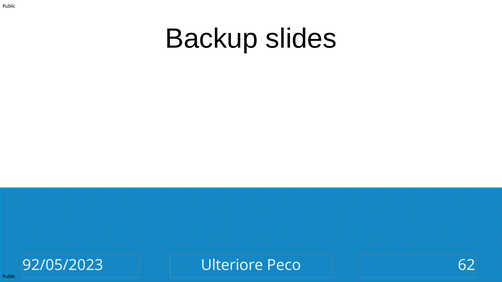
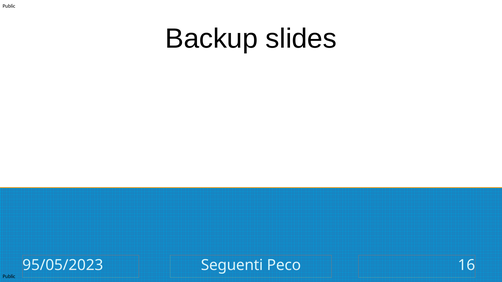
92/05/2023: 92/05/2023 -> 95/05/2023
Ulteriore: Ulteriore -> Seguenti
62: 62 -> 16
